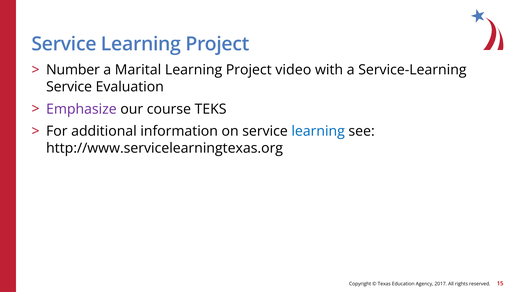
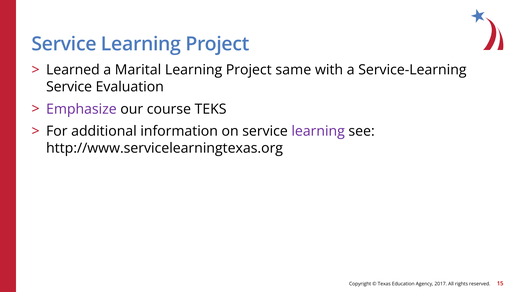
Number: Number -> Learned
video: video -> same
learning at (318, 131) colour: blue -> purple
